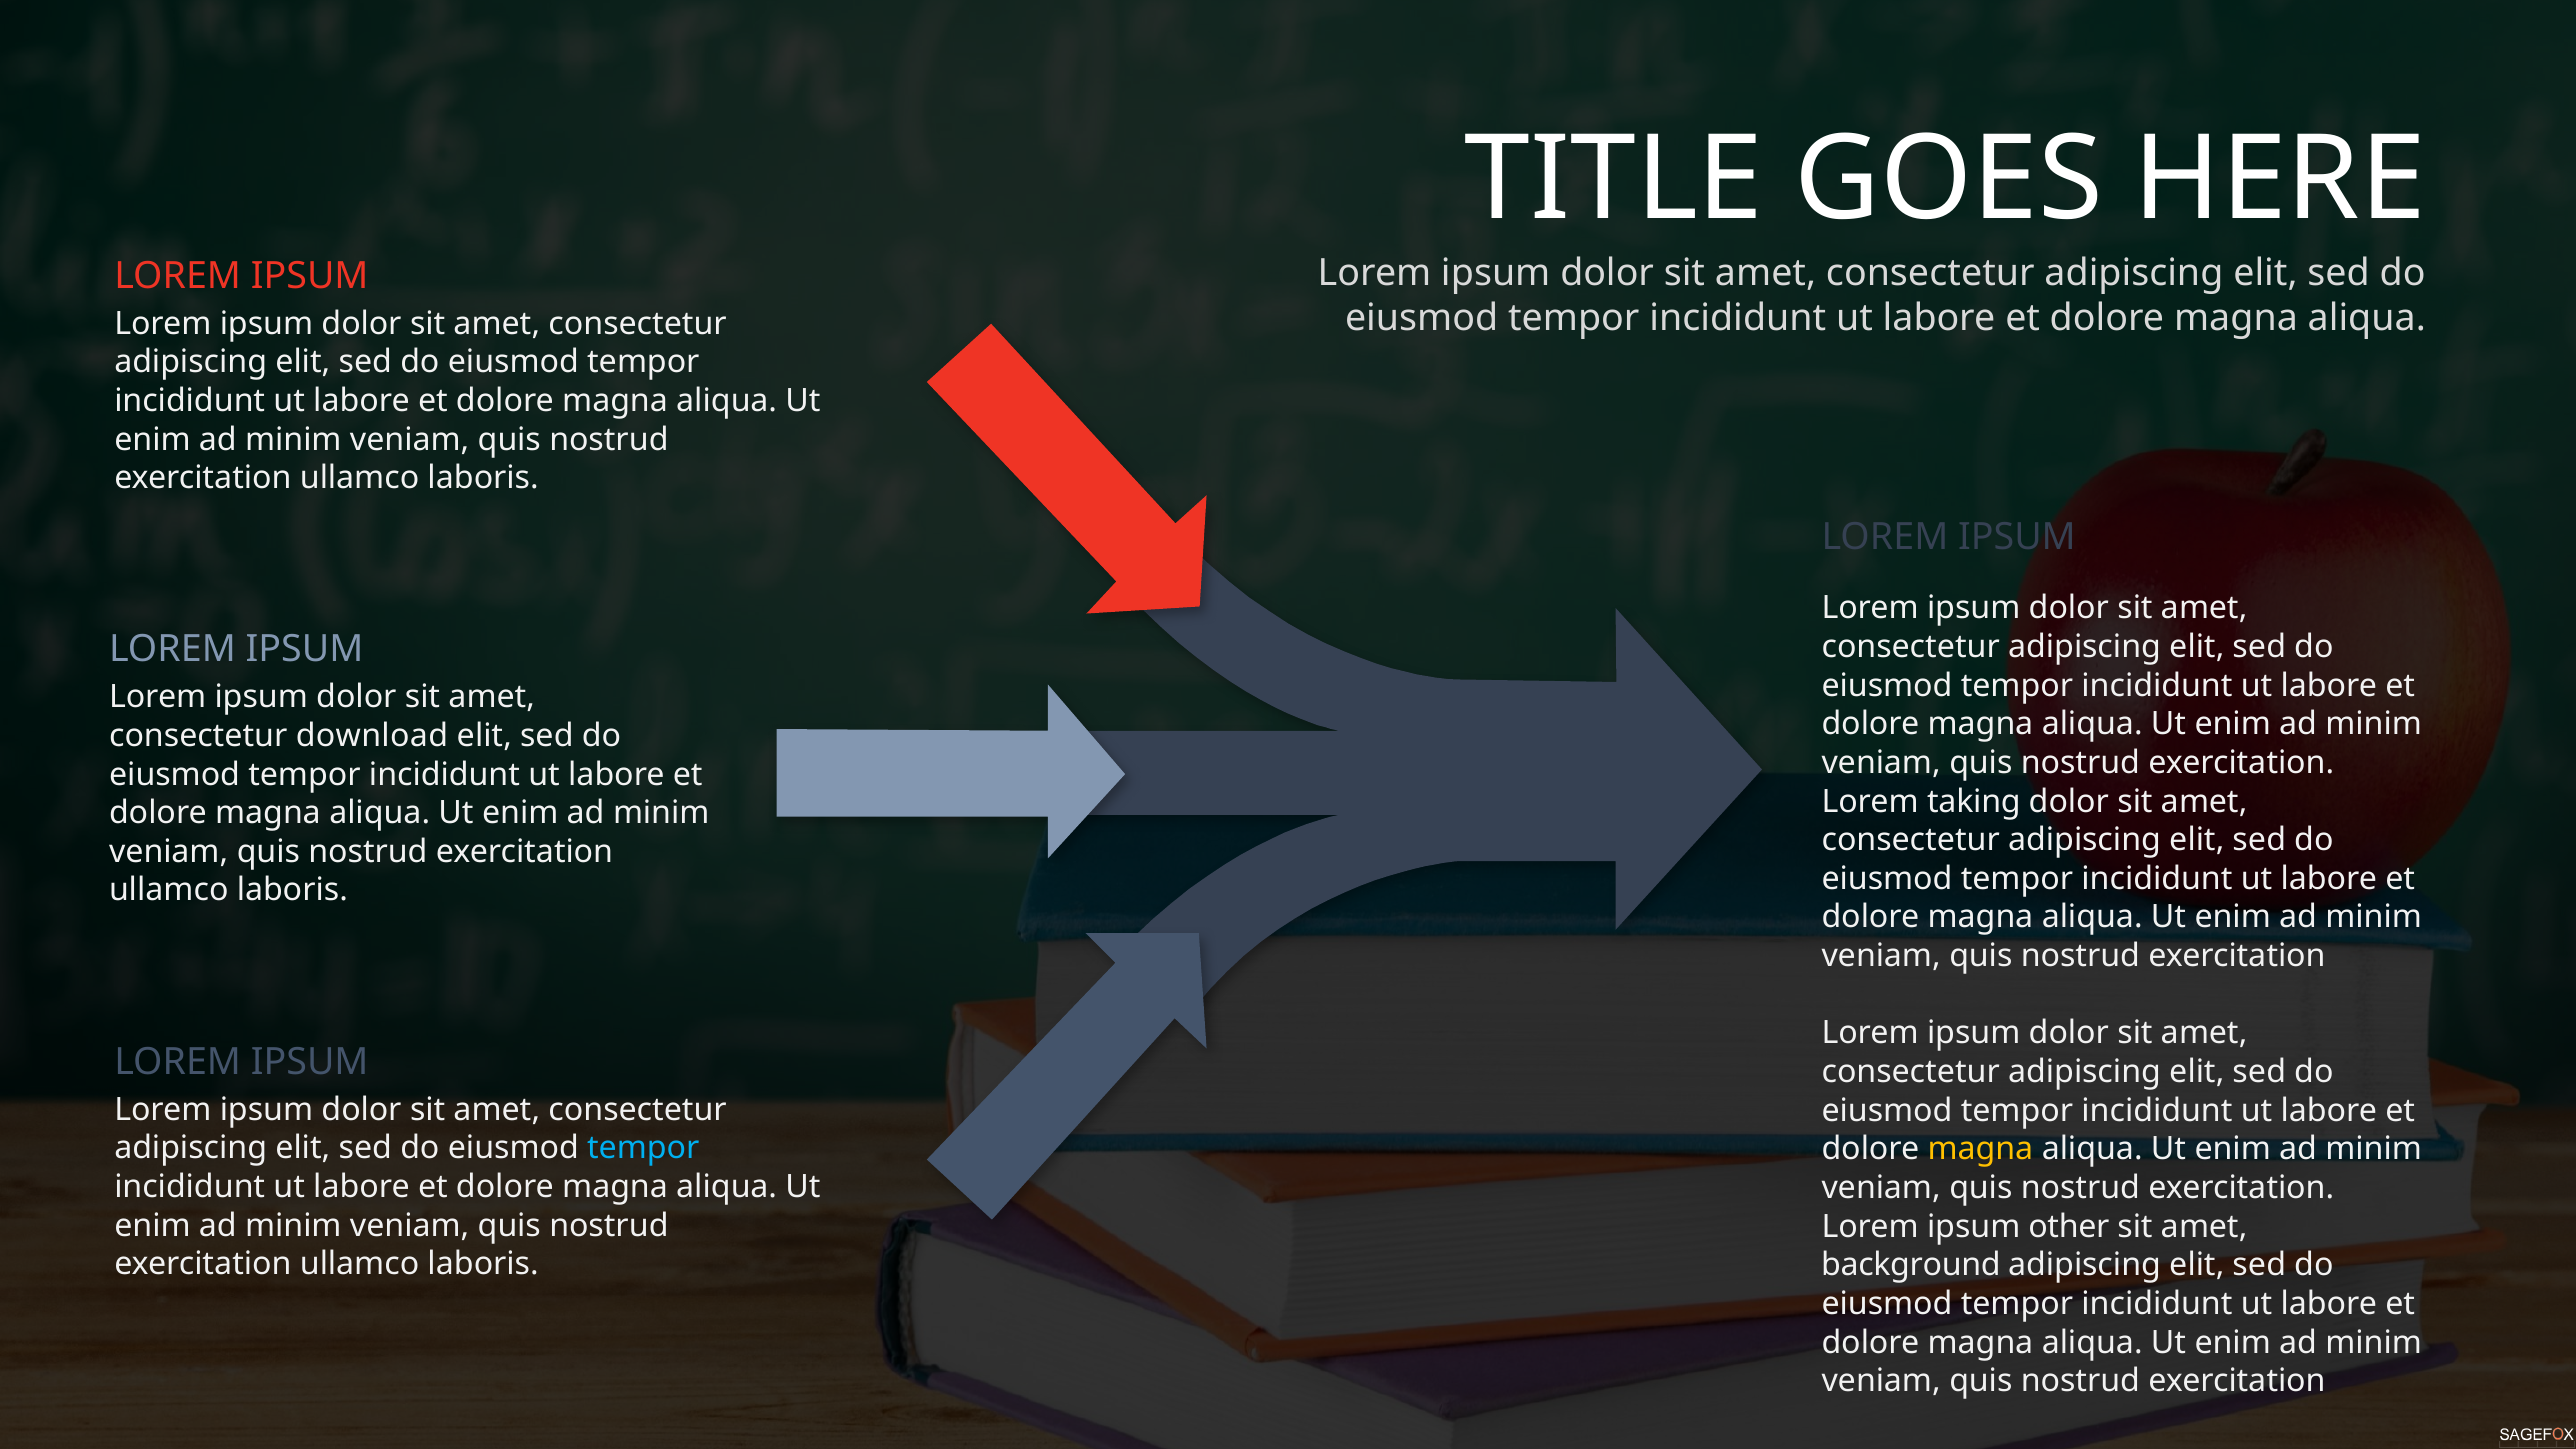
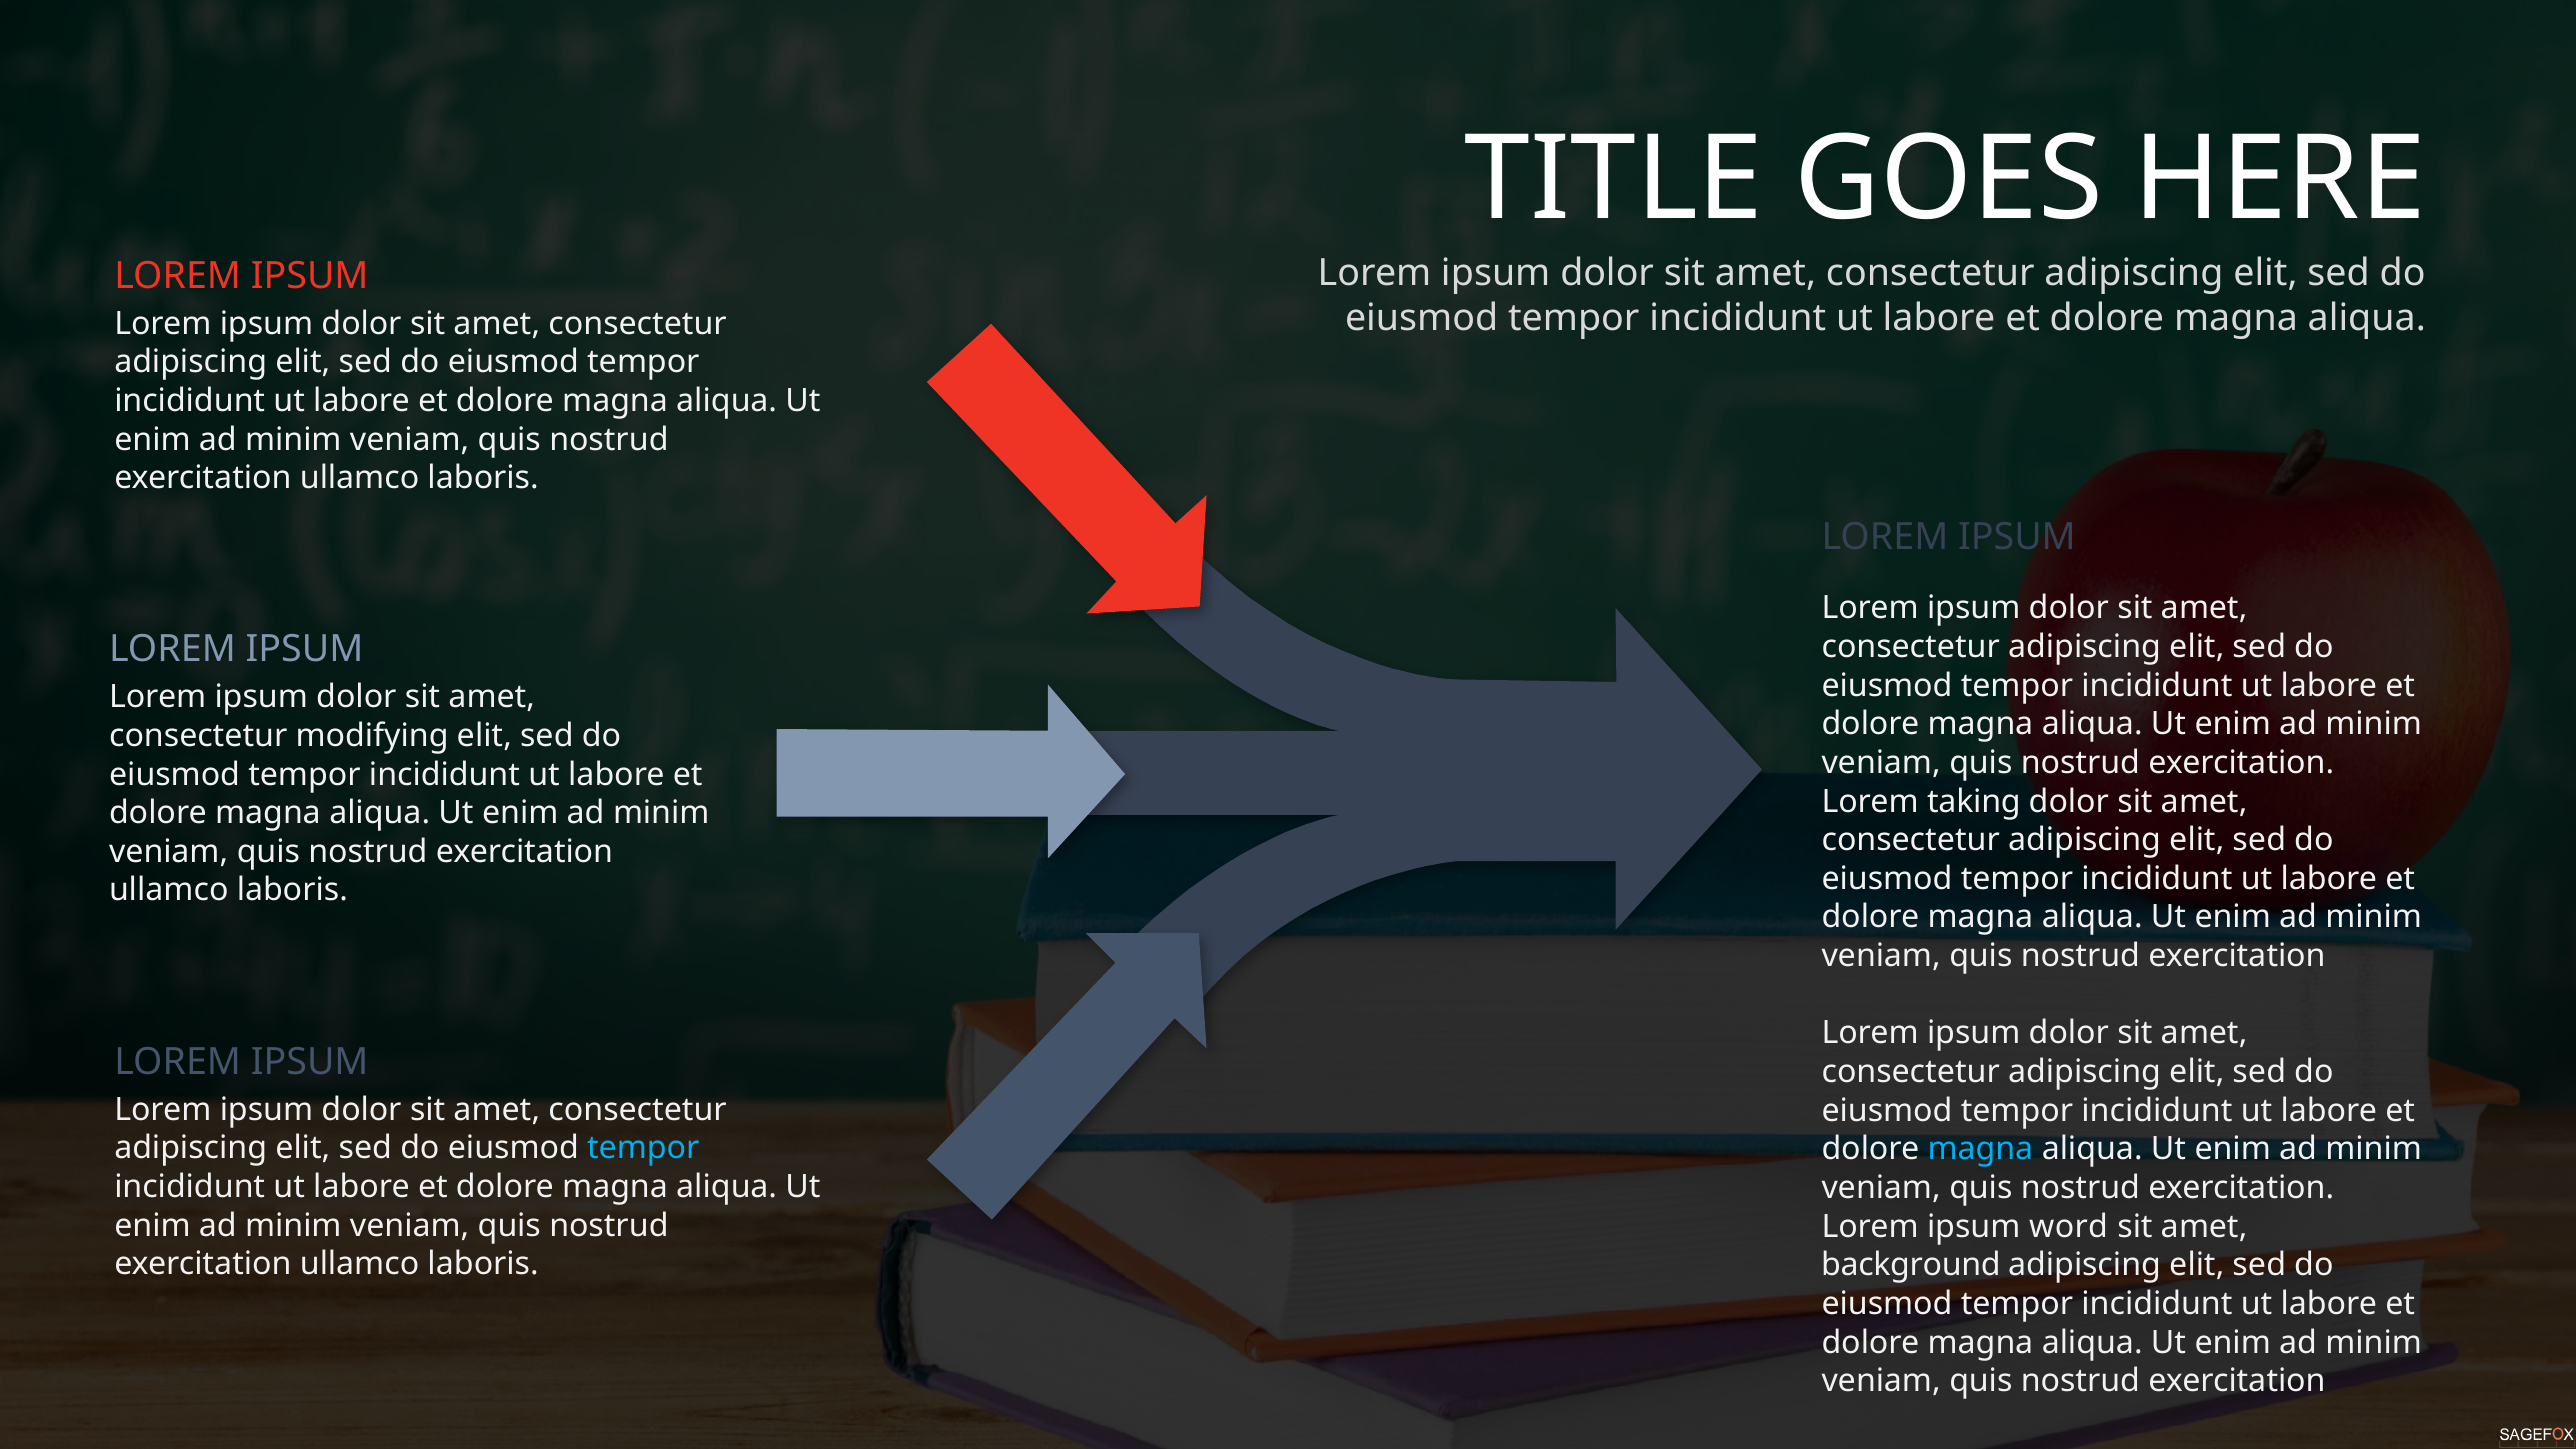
download: download -> modifying
magna at (1980, 1149) colour: yellow -> light blue
other: other -> word
